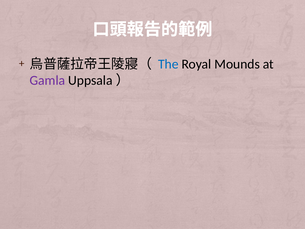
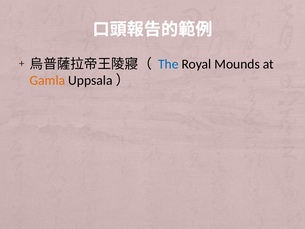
Gamla colour: purple -> orange
